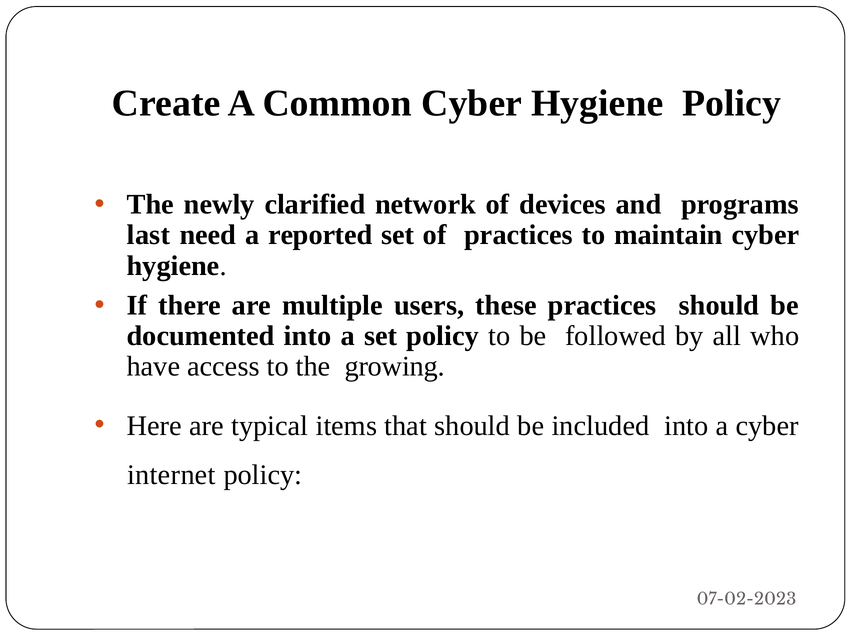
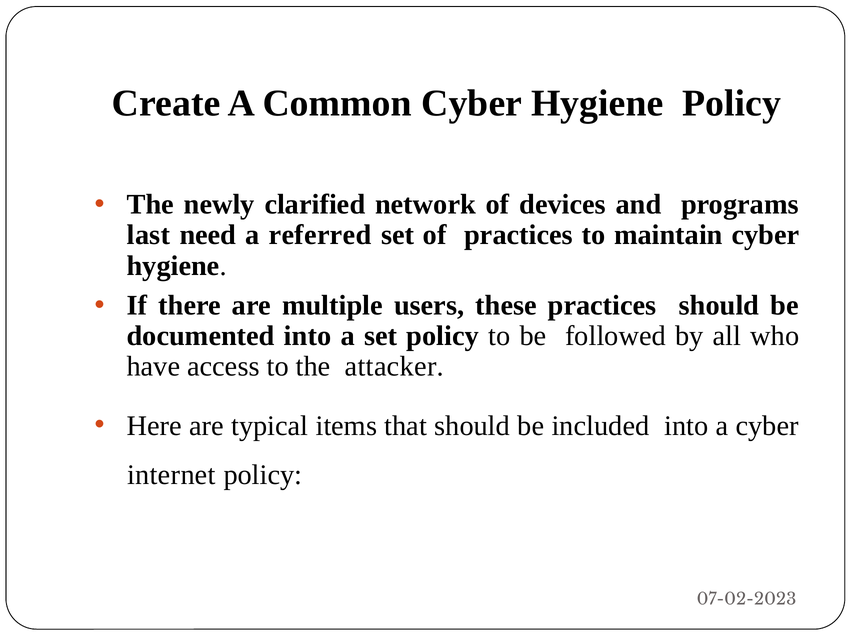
reported: reported -> referred
growing: growing -> attacker
